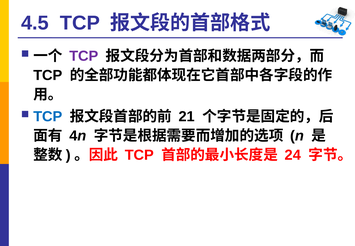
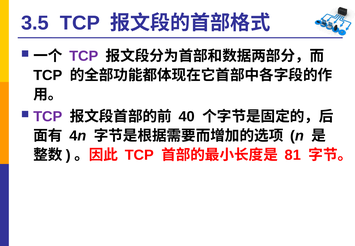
4.5: 4.5 -> 3.5
TCP at (48, 116) colour: blue -> purple
21: 21 -> 40
24: 24 -> 81
